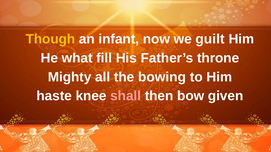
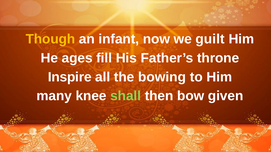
what: what -> ages
Mighty: Mighty -> Inspire
haste: haste -> many
shall colour: pink -> light green
